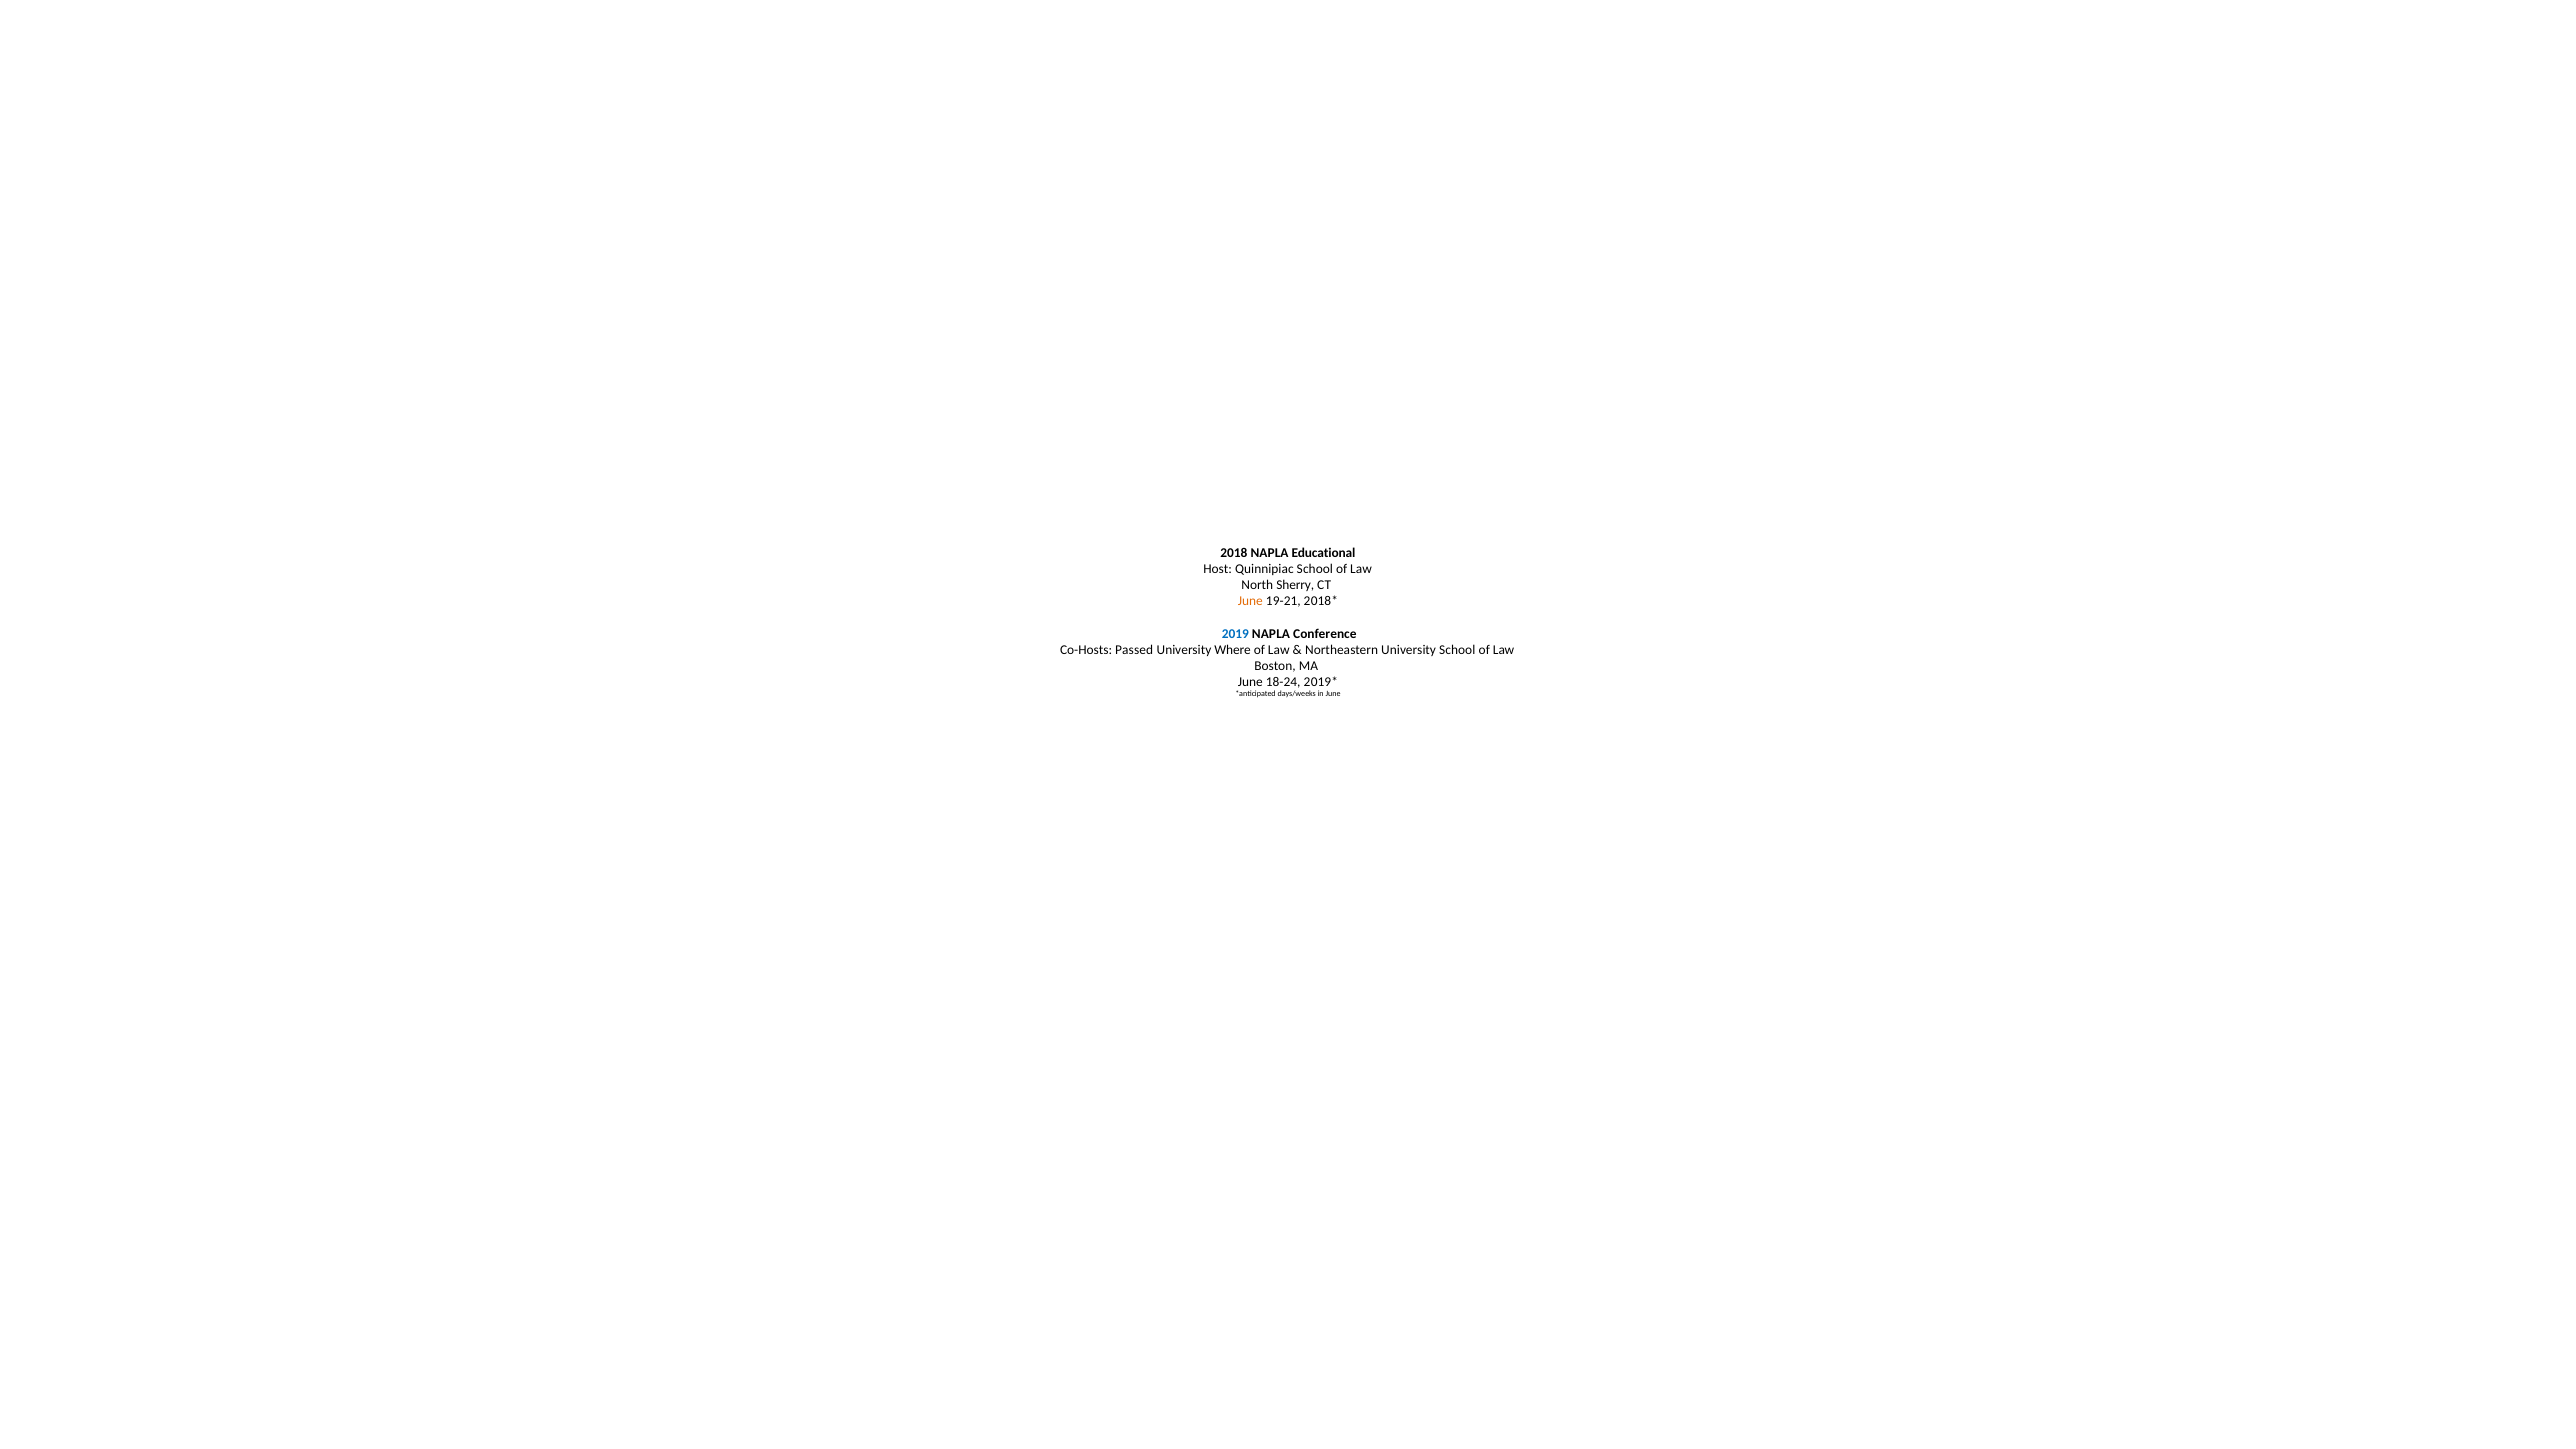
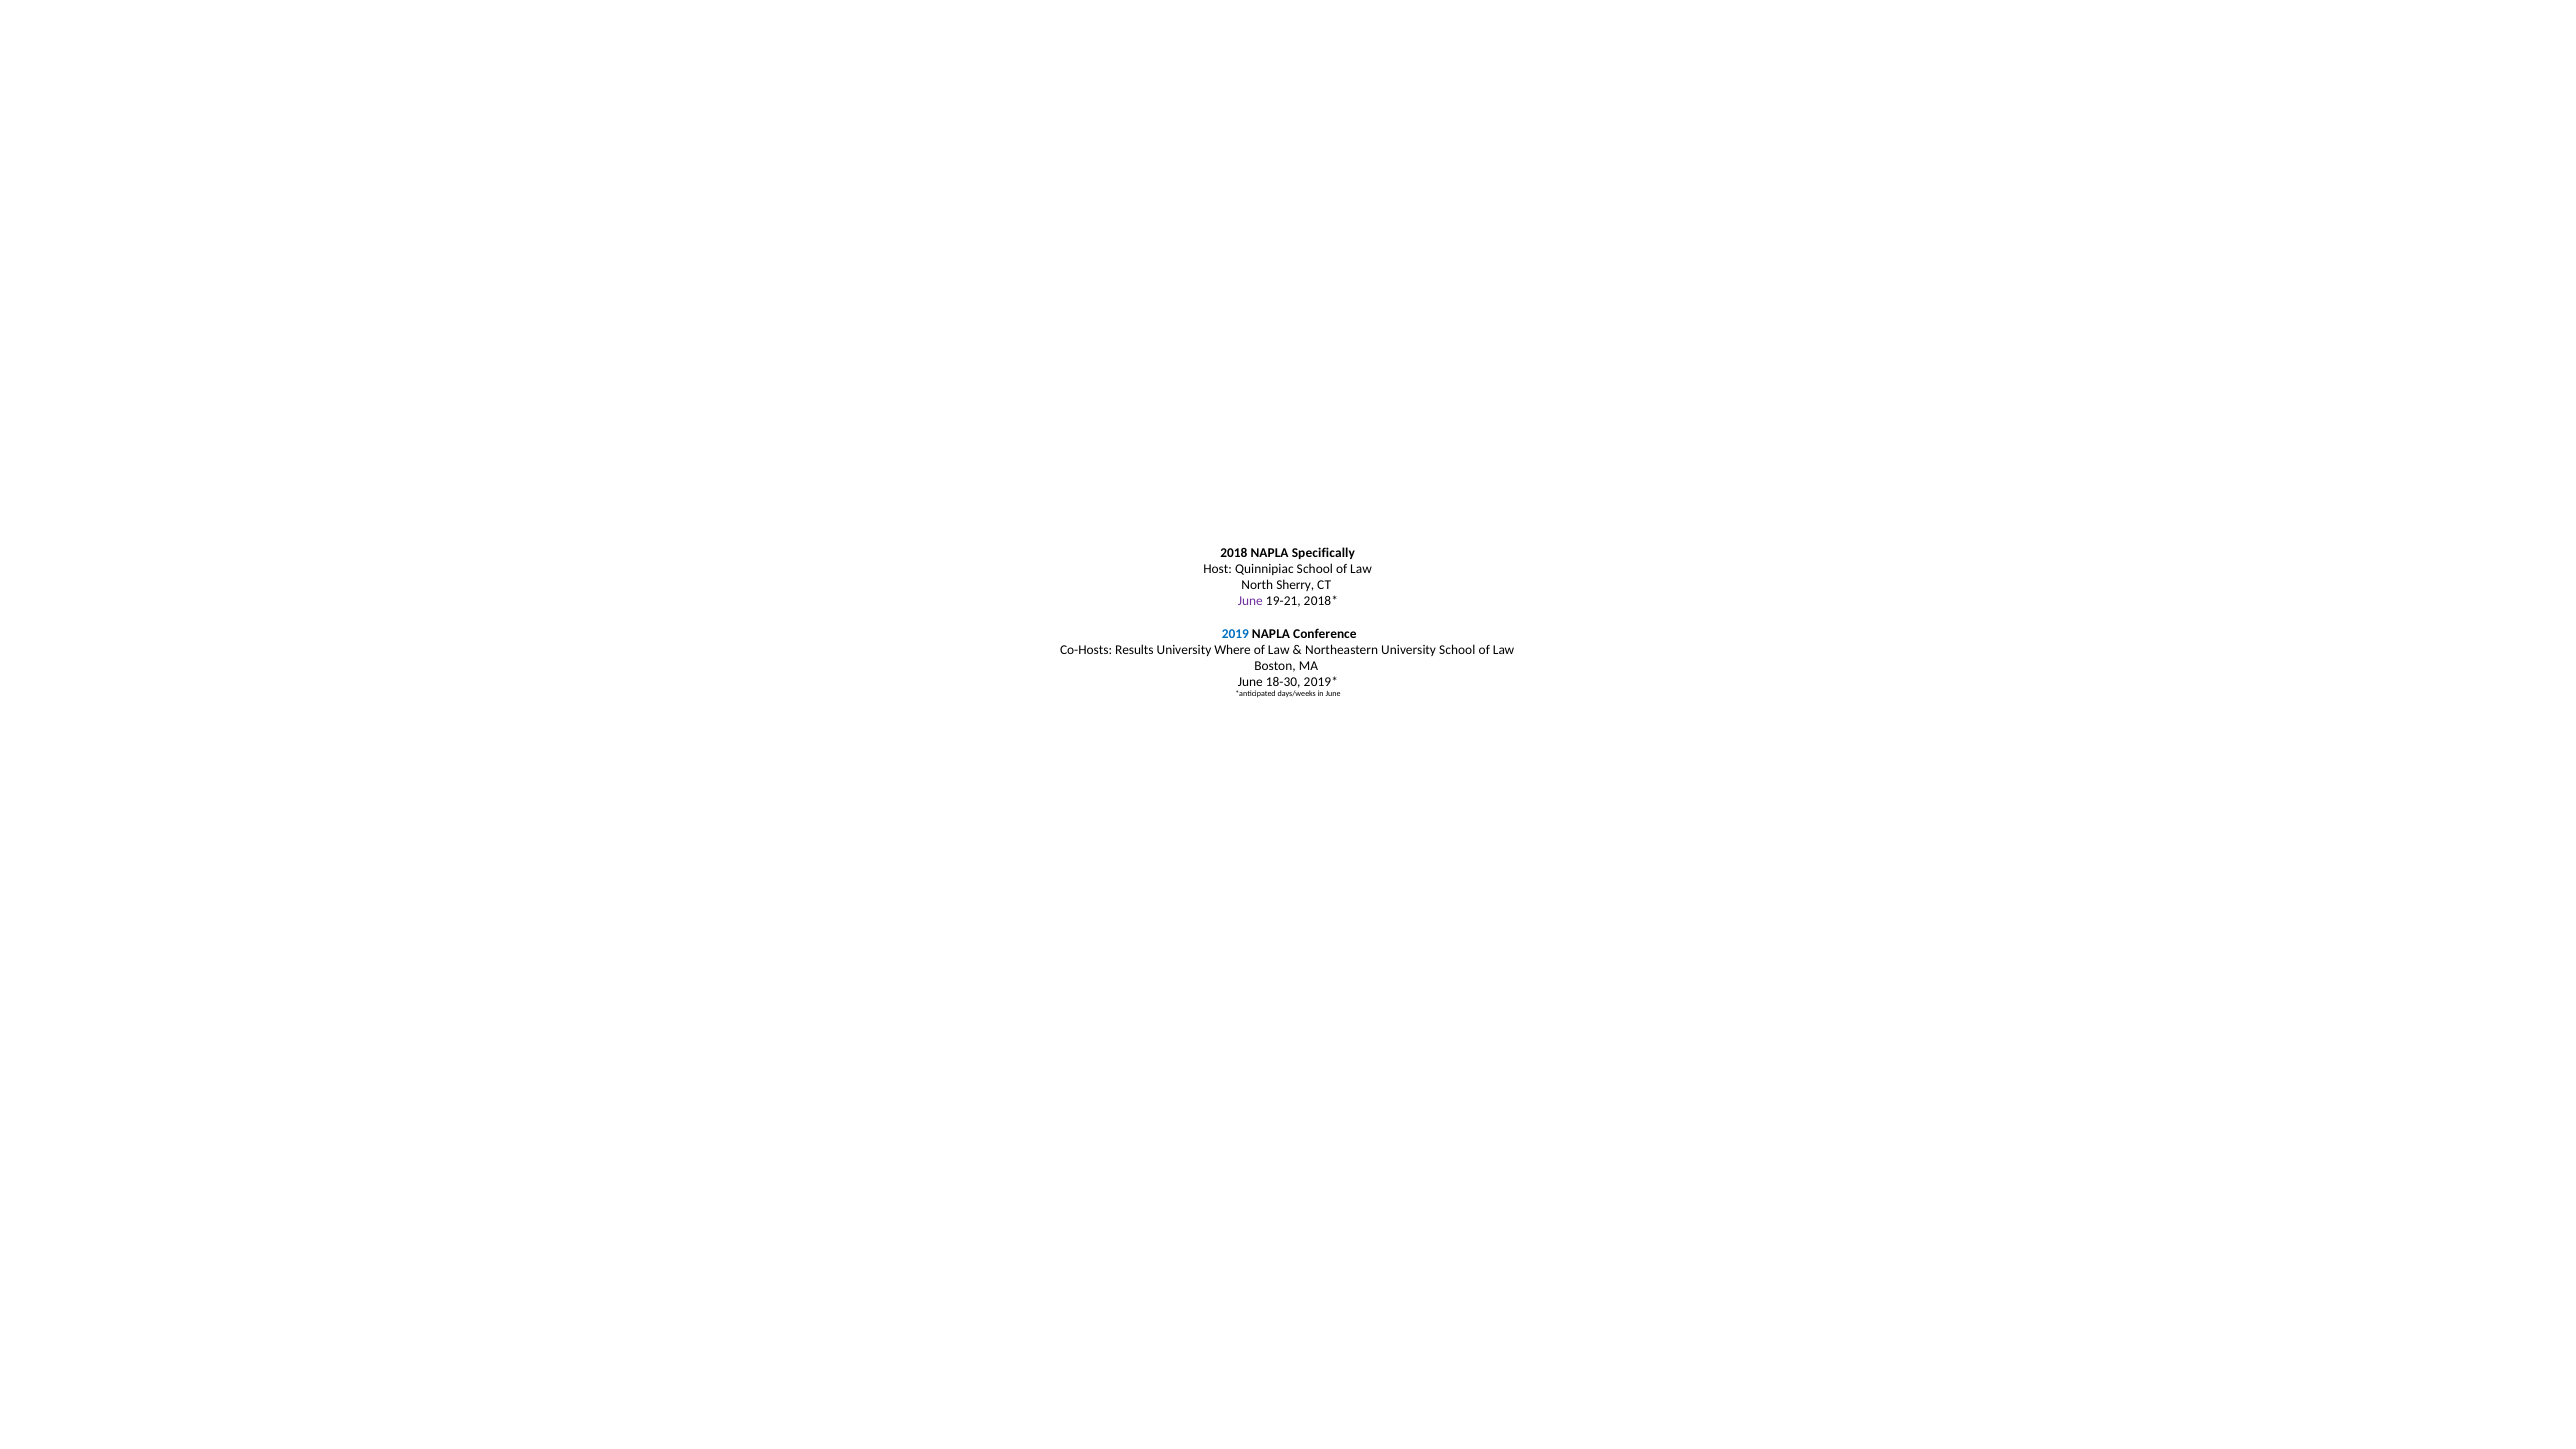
Educational: Educational -> Specifically
June at (1250, 601) colour: orange -> purple
Passed: Passed -> Results
18-24: 18-24 -> 18-30
